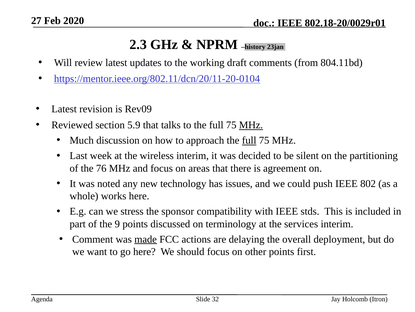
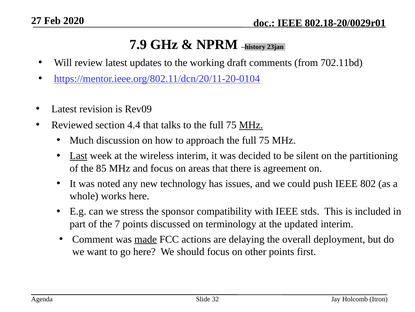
2.3: 2.3 -> 7.9
804.11bd: 804.11bd -> 702.11bd
5.9: 5.9 -> 4.4
full at (249, 140) underline: present -> none
Last underline: none -> present
76: 76 -> 85
9: 9 -> 7
services: services -> updated
